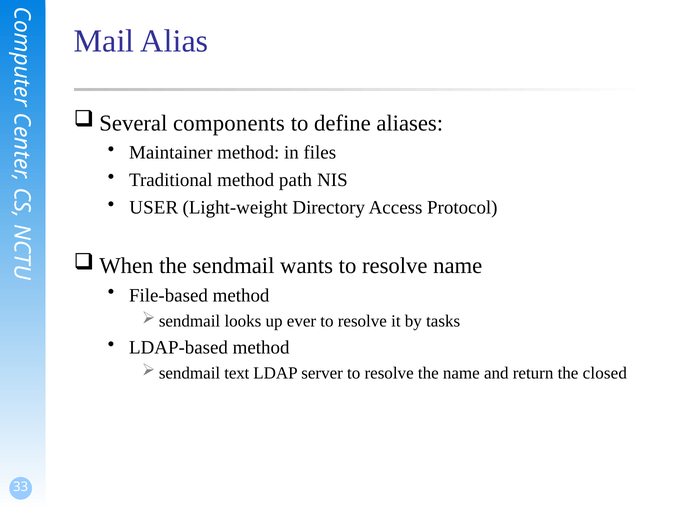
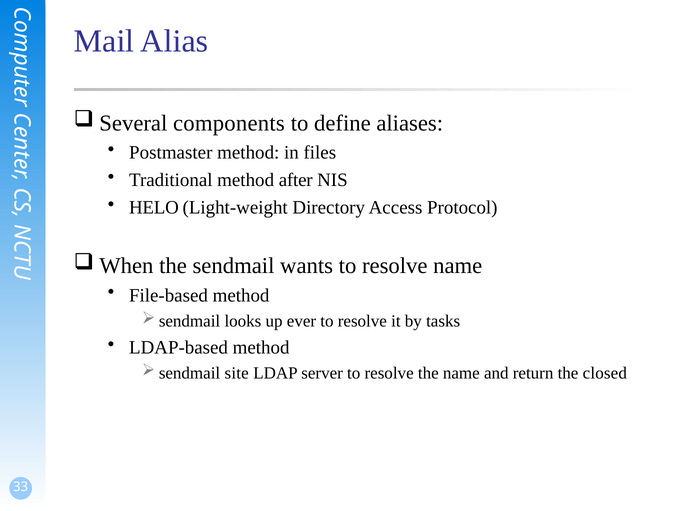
Maintainer: Maintainer -> Postmaster
path: path -> after
USER: USER -> HELO
text: text -> site
